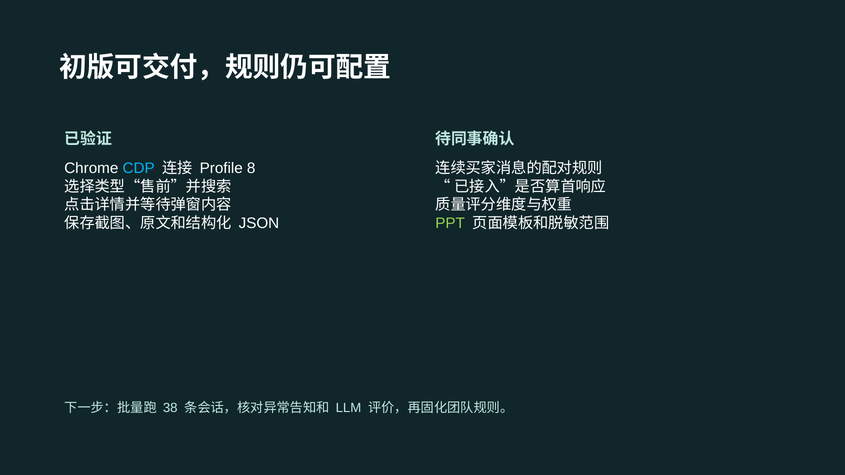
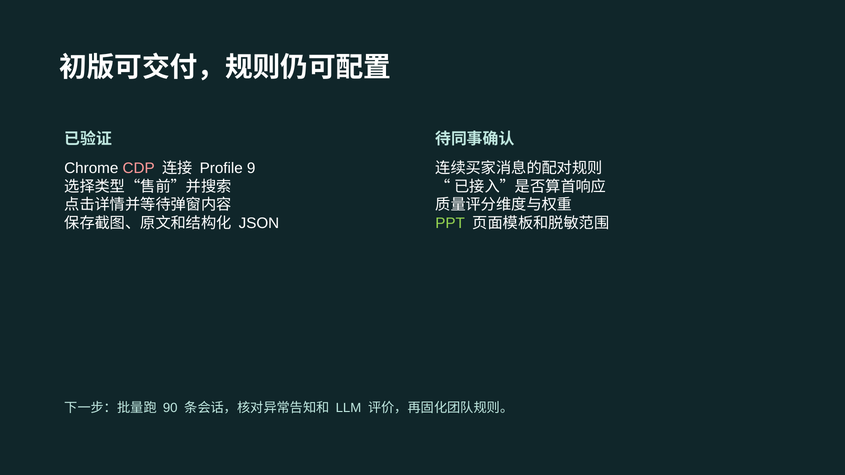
CDP colour: light blue -> pink
8: 8 -> 9
38: 38 -> 90
